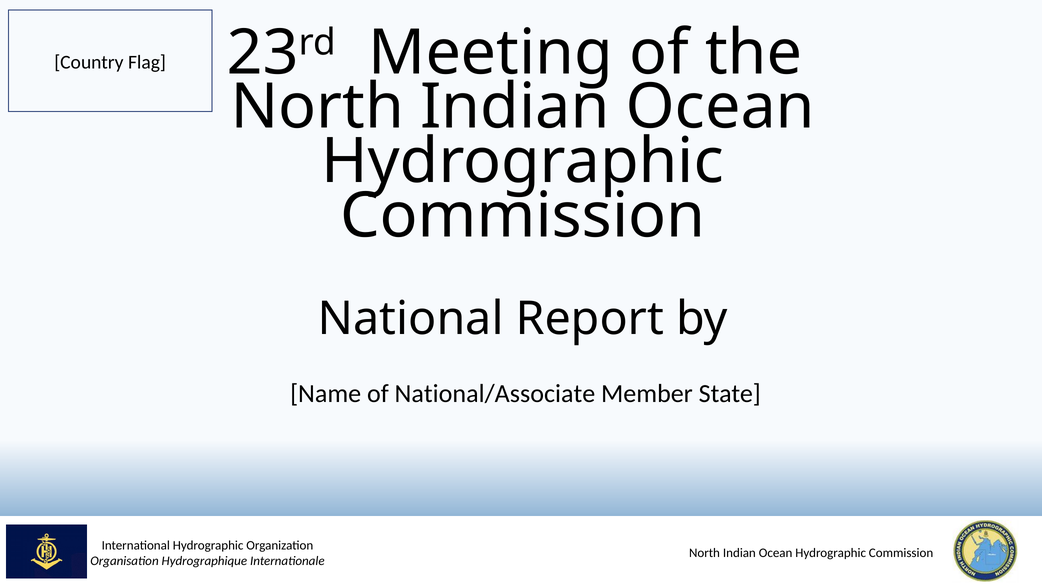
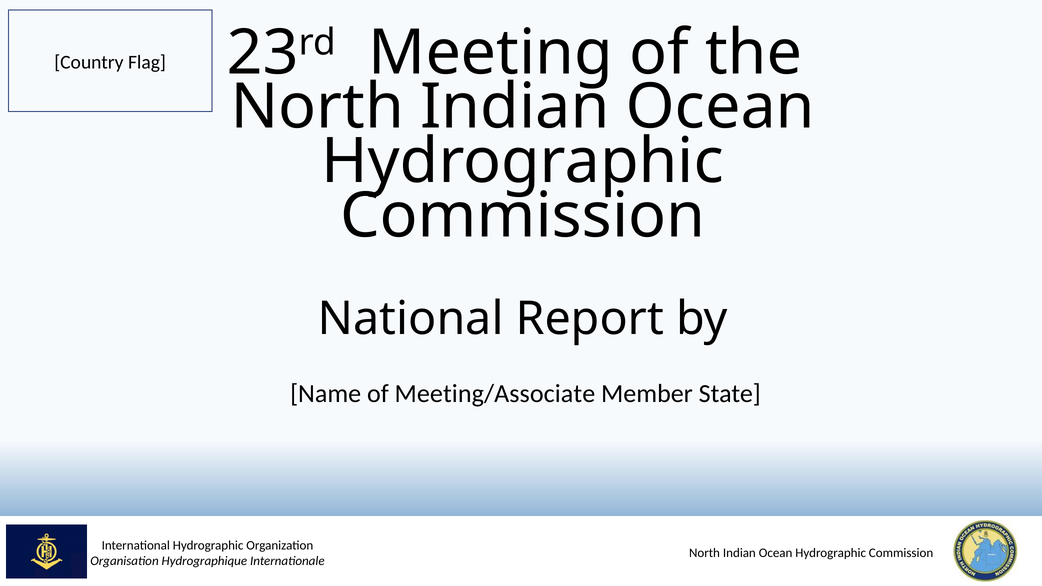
National/Associate: National/Associate -> Meeting/Associate
